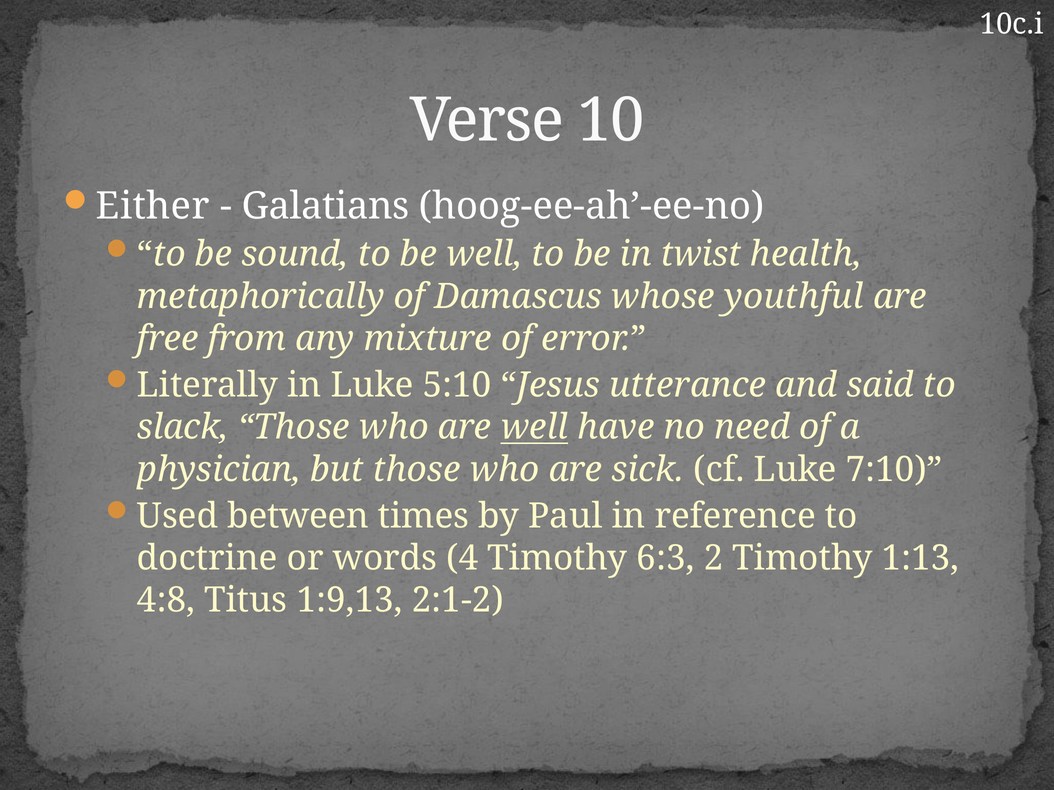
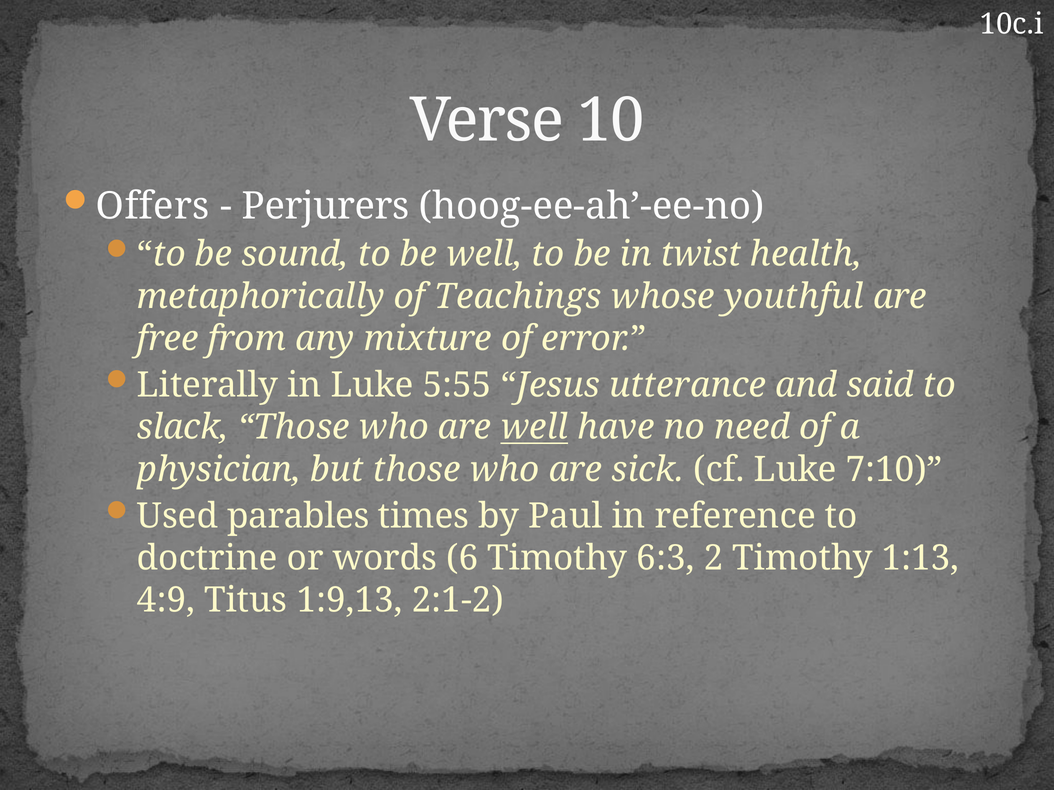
Either: Either -> Offers
Galatians: Galatians -> Perjurers
Damascus: Damascus -> Teachings
5:10: 5:10 -> 5:55
between: between -> parables
4: 4 -> 6
4:8: 4:8 -> 4:9
